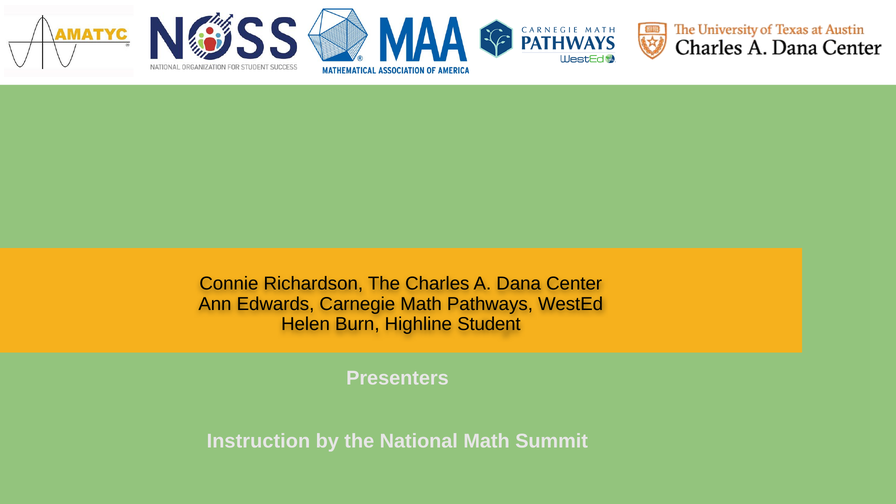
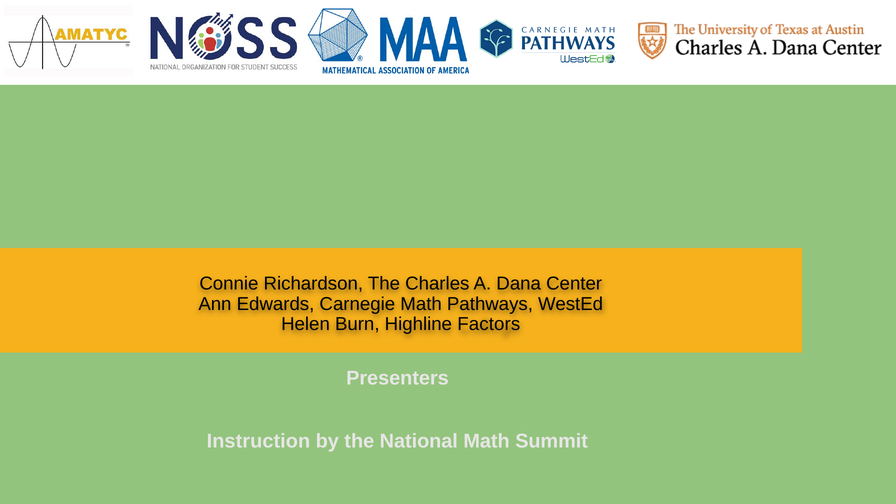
Student: Student -> Factors
